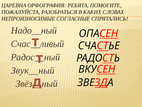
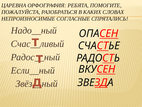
Звук__ный: Звук__ный -> Если__ный
